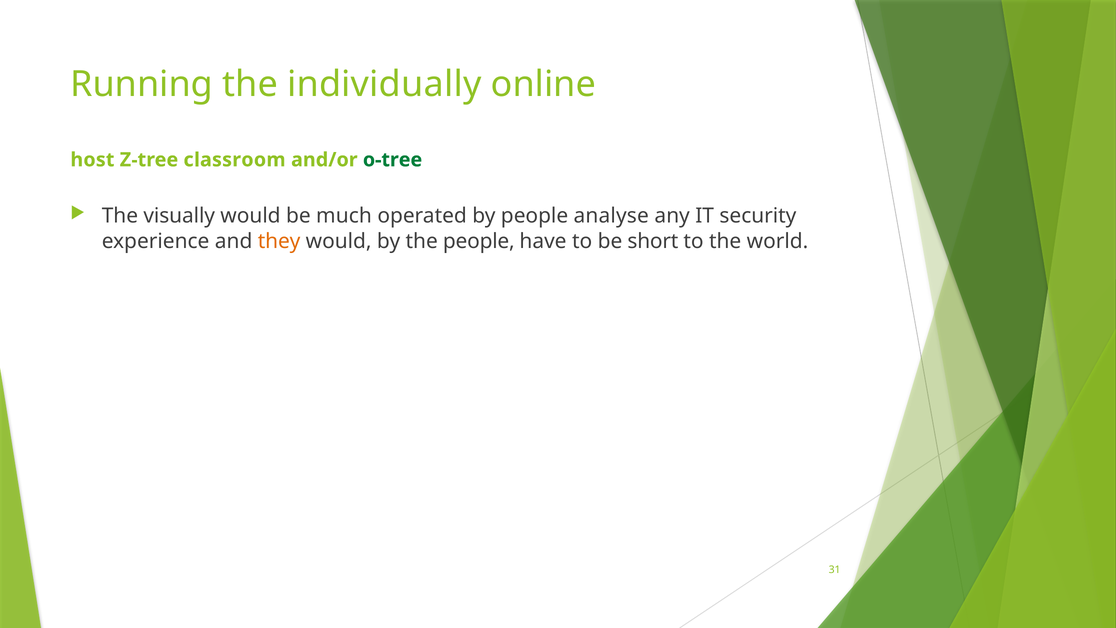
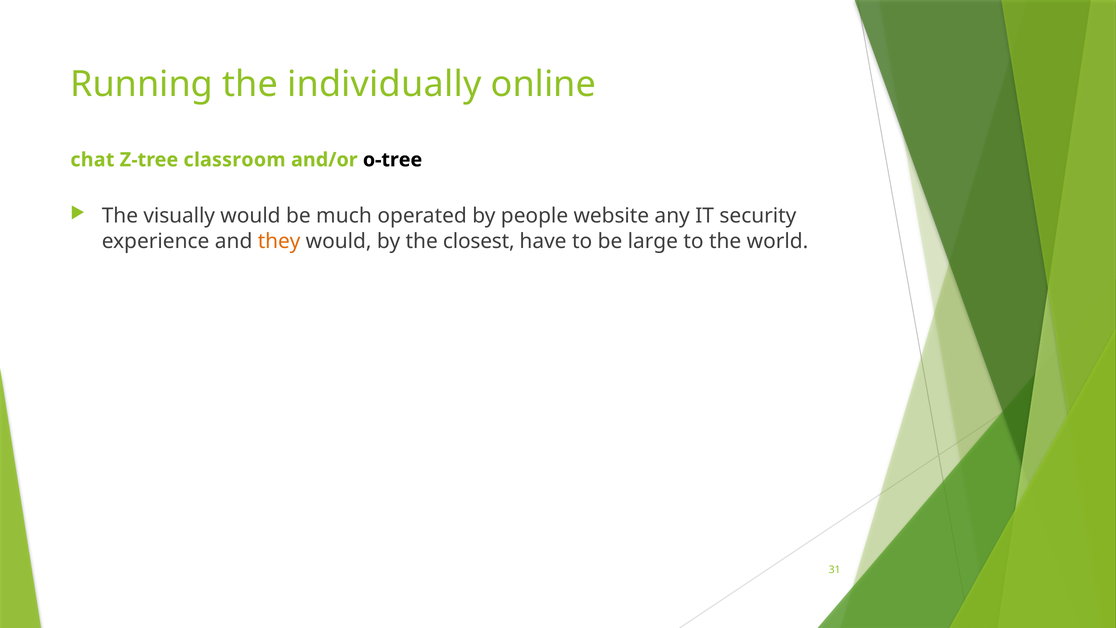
host: host -> chat
o-tree colour: green -> black
analyse: analyse -> website
the people: people -> closest
short: short -> large
